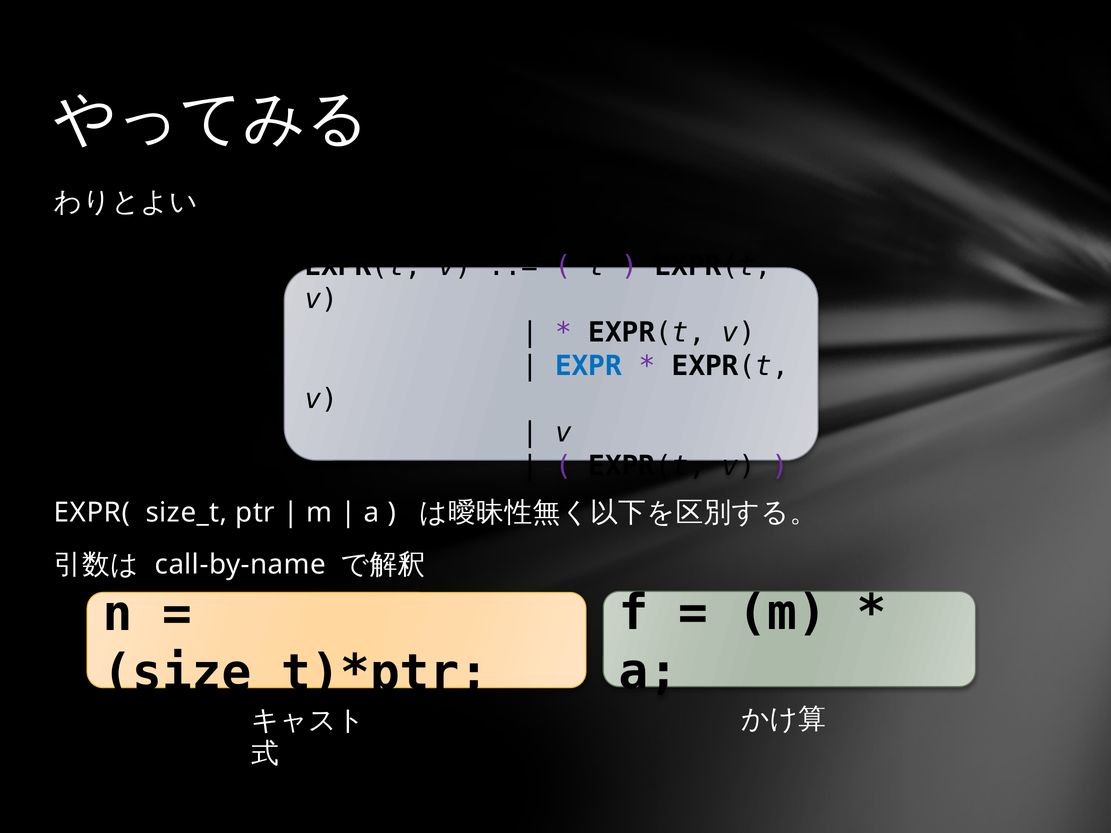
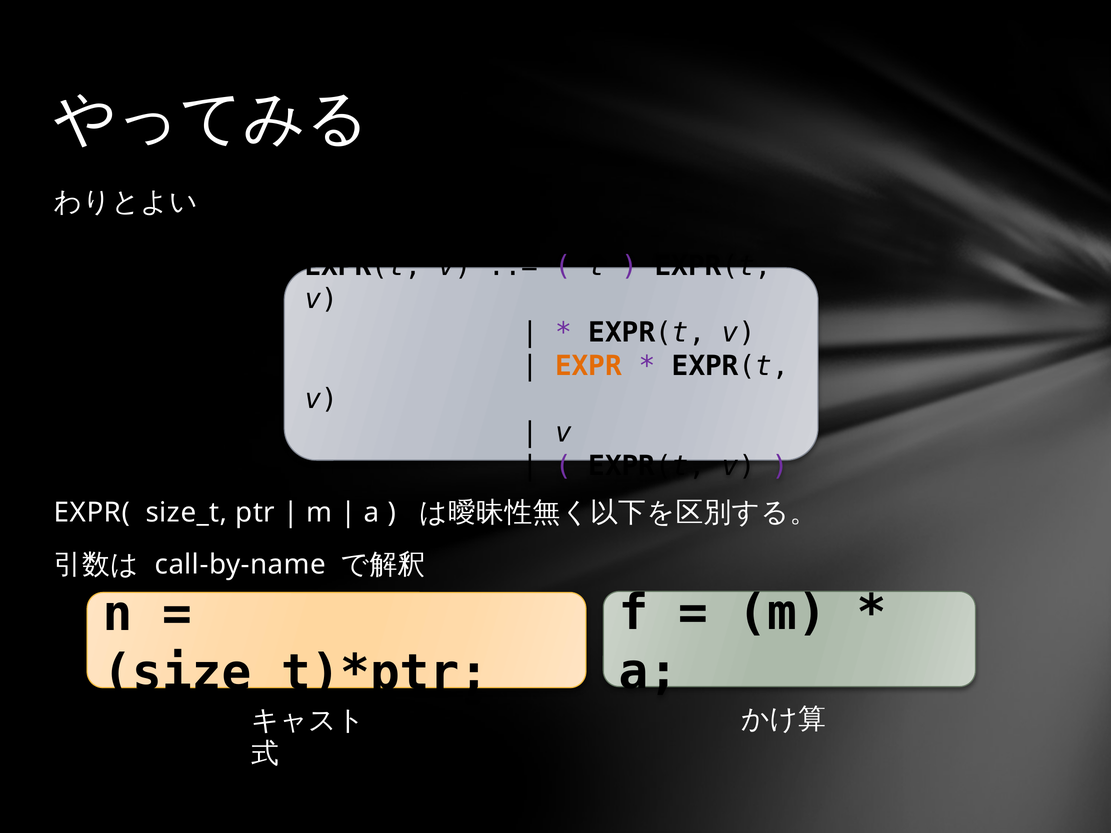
EXPR colour: blue -> orange
